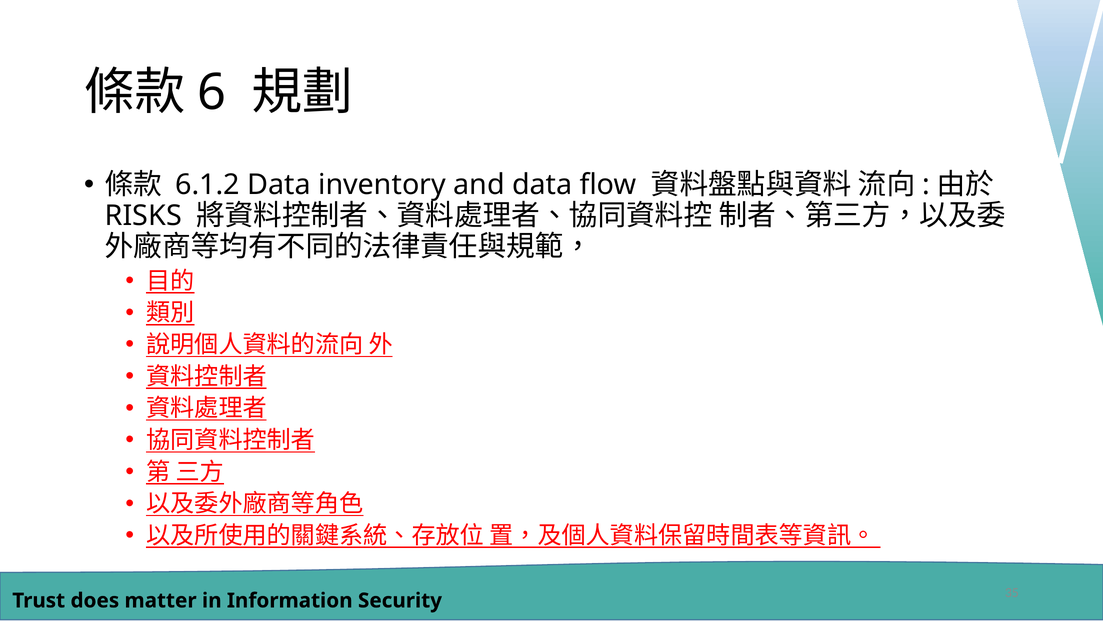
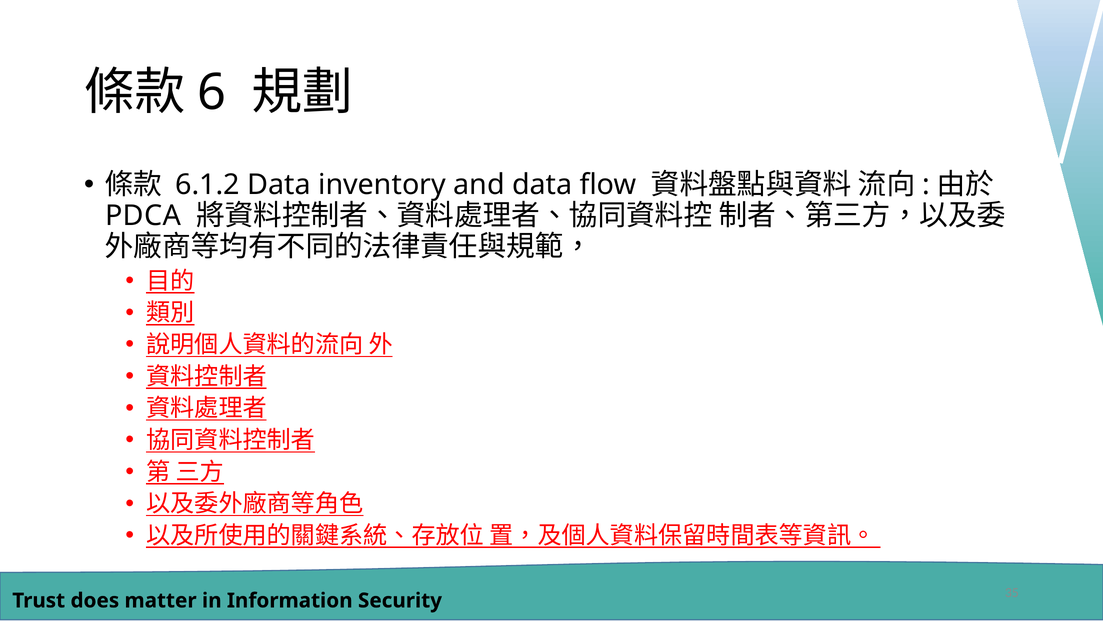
RISKS: RISKS -> PDCA
